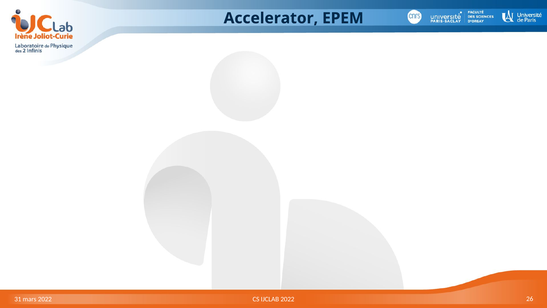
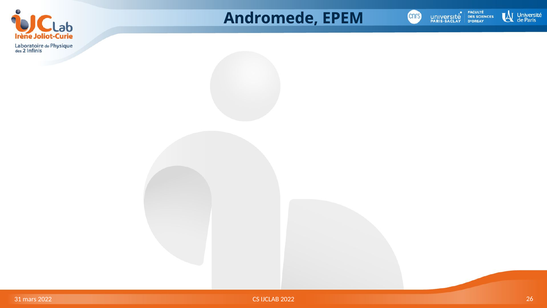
Accelerator: Accelerator -> Andromede
